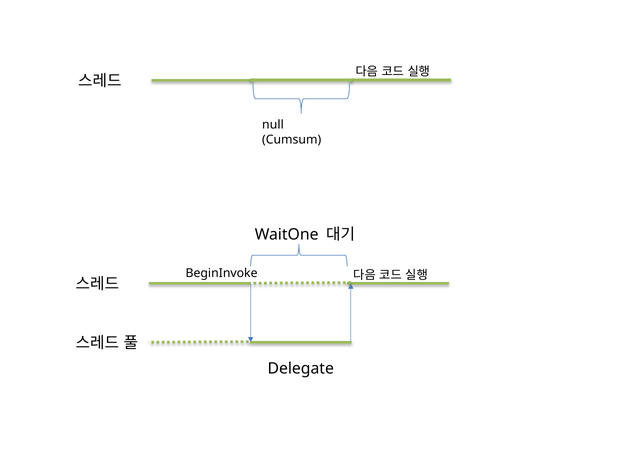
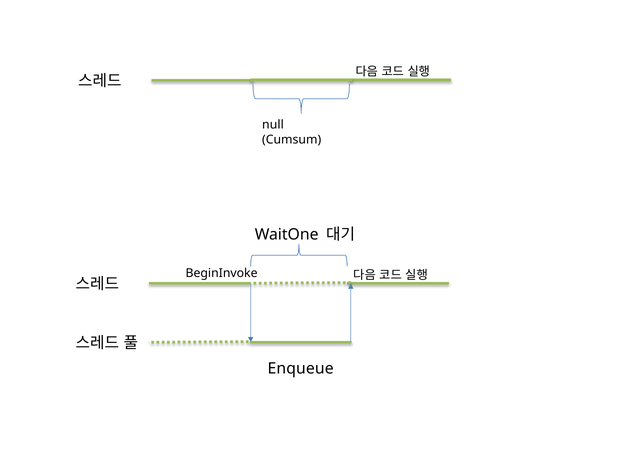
Delegate: Delegate -> Enqueue
